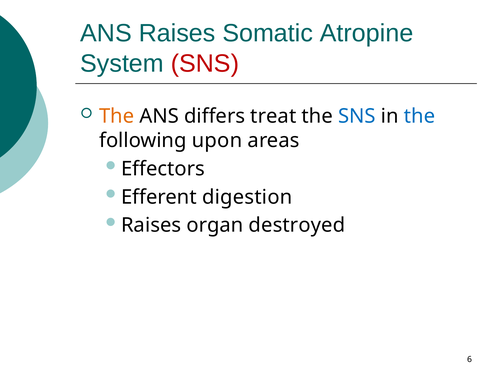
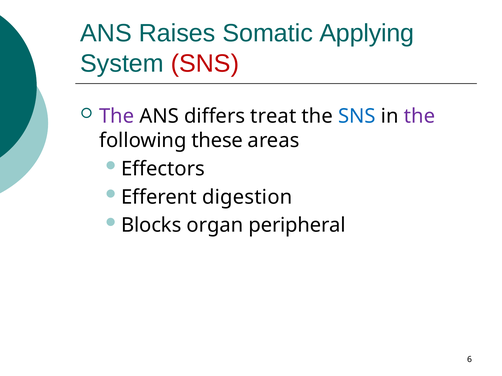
Atropine: Atropine -> Applying
The at (117, 116) colour: orange -> purple
the at (420, 116) colour: blue -> purple
upon: upon -> these
Raises at (151, 226): Raises -> Blocks
destroyed: destroyed -> peripheral
